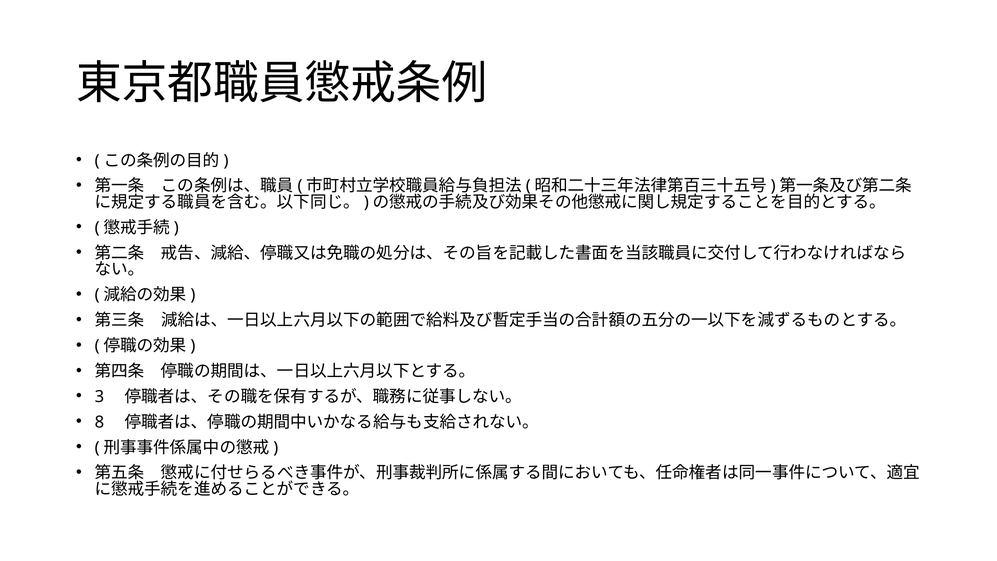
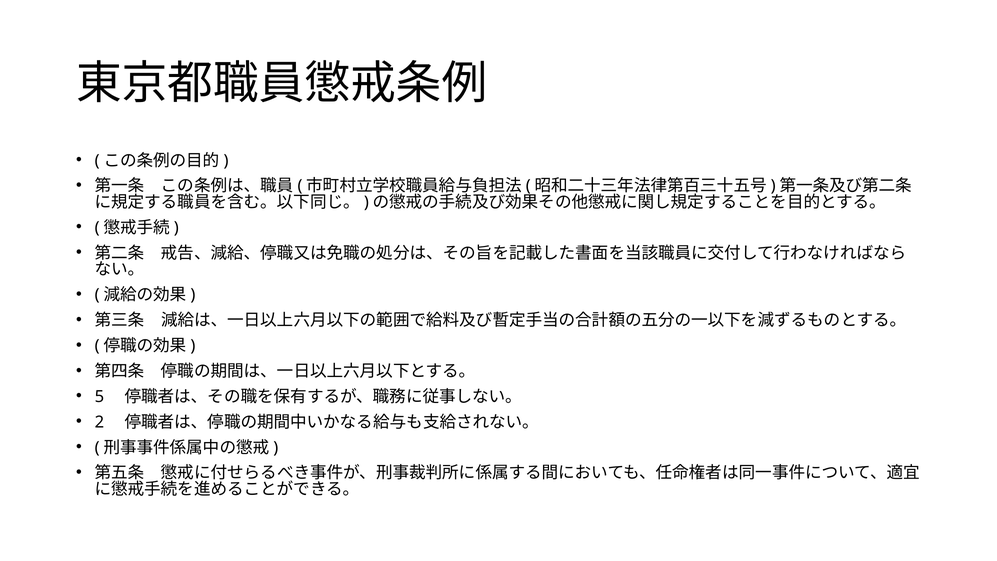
3: 3 -> 5
8: 8 -> 2
